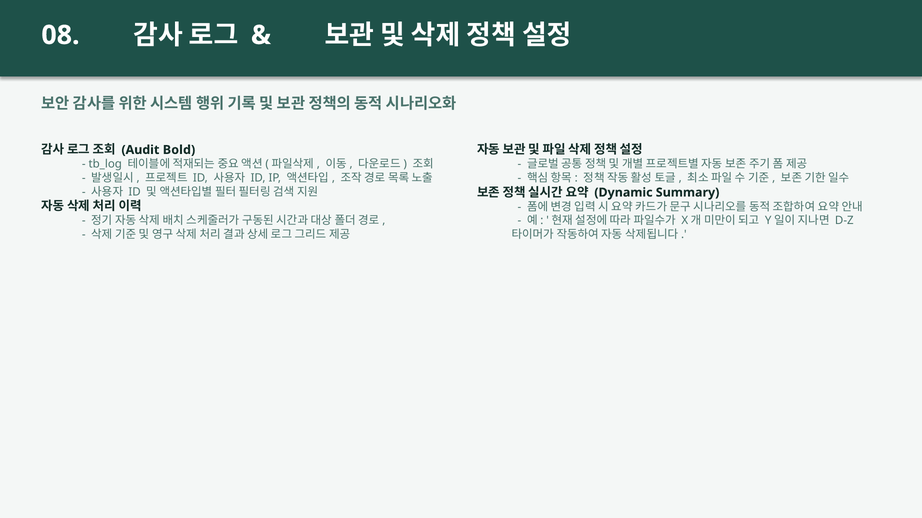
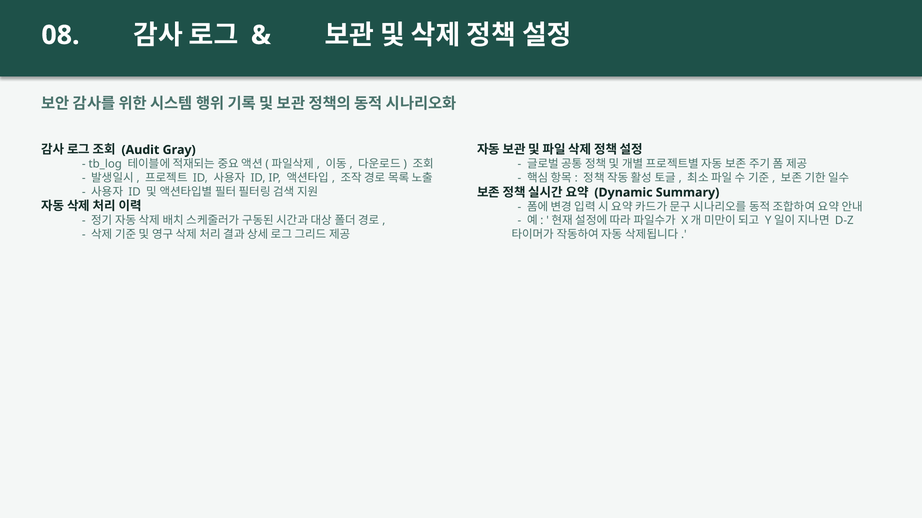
Bold: Bold -> Gray
